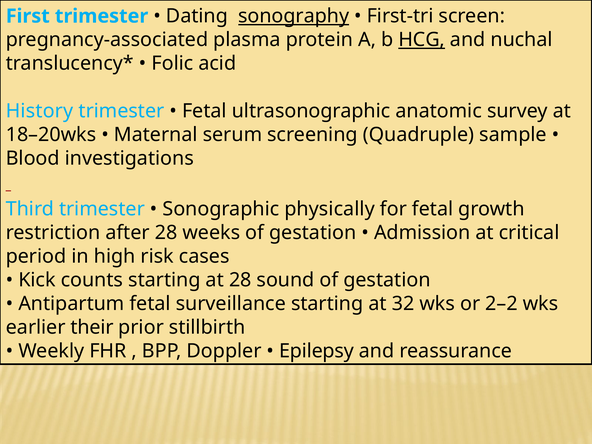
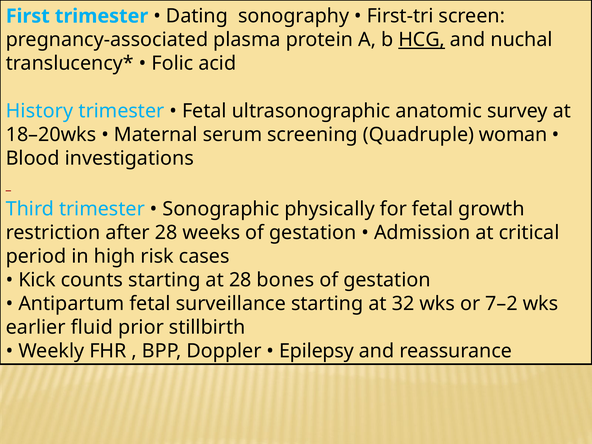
sonography underline: present -> none
sample: sample -> woman
sound: sound -> bones
2–2: 2–2 -> 7–2
their: their -> fluid
